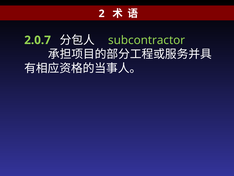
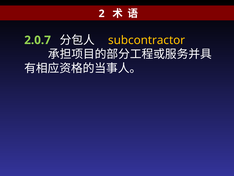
subcontractor colour: light green -> yellow
